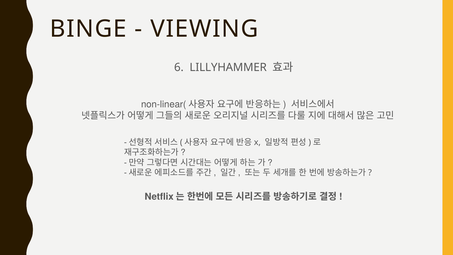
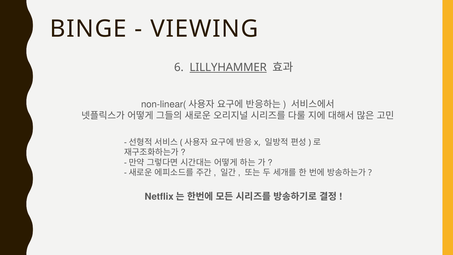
LILLYHAMMER underline: none -> present
